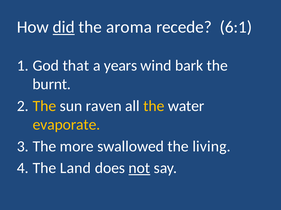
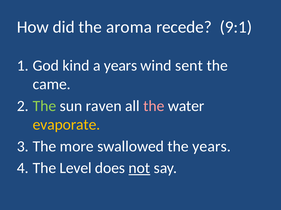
did underline: present -> none
6:1: 6:1 -> 9:1
that: that -> kind
bark: bark -> sent
burnt: burnt -> came
The at (44, 106) colour: yellow -> light green
the at (154, 106) colour: yellow -> pink
the living: living -> years
Land: Land -> Level
